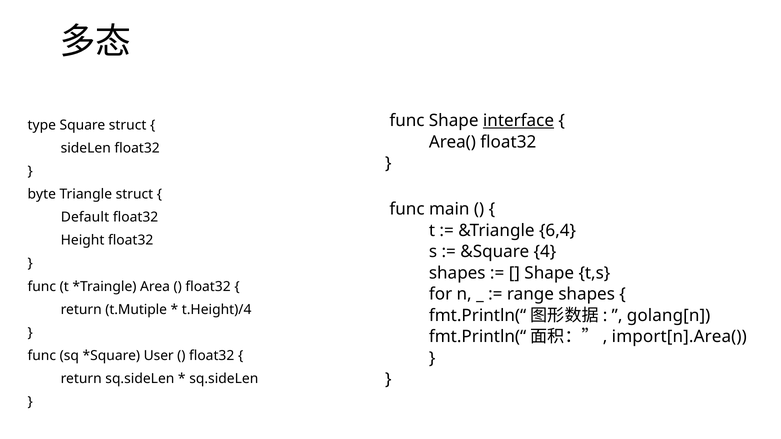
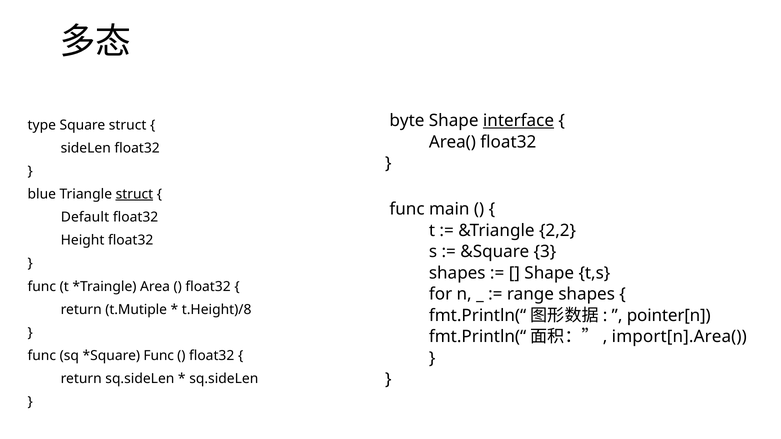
func at (407, 121): func -> byte
byte: byte -> blue
struct at (134, 194) underline: none -> present
6,4: 6,4 -> 2,2
4: 4 -> 3
t.Height)/4: t.Height)/4 -> t.Height)/8
golang[n: golang[n -> pointer[n
User at (159, 356): User -> Func
